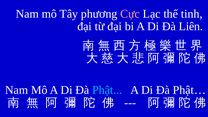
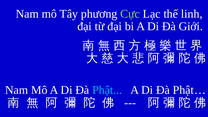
Cực colour: pink -> light green
tinh: tinh -> linh
Liên: Liên -> Giới
